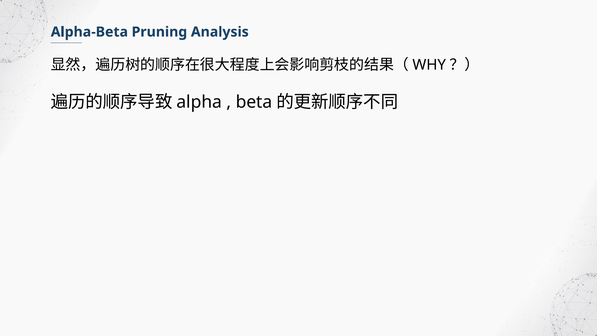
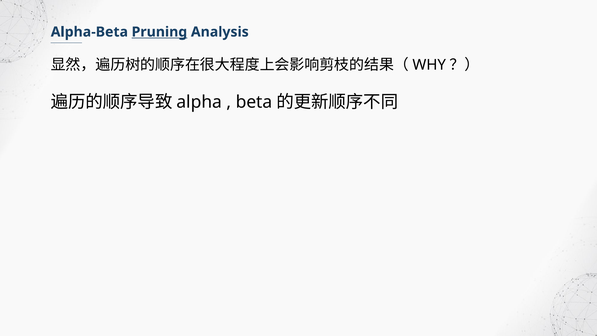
Pruning underline: none -> present
